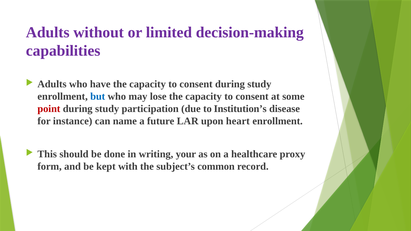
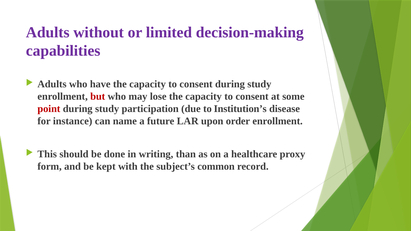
but colour: blue -> red
heart: heart -> order
your: your -> than
